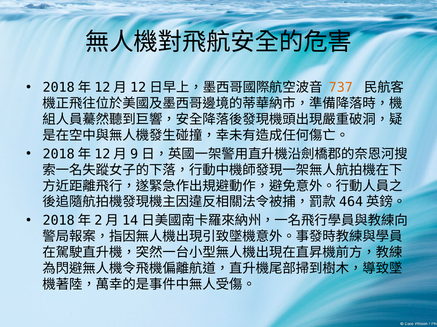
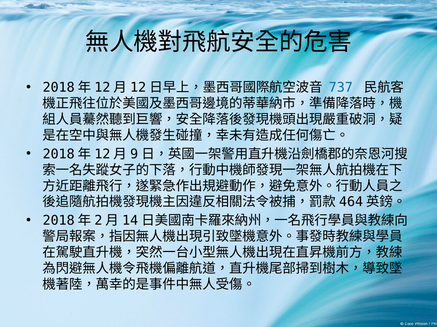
737 colour: orange -> blue
